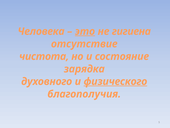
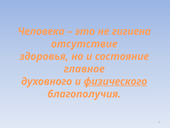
это underline: present -> none
чистота: чистота -> здоровья
зарядка: зарядка -> главное
